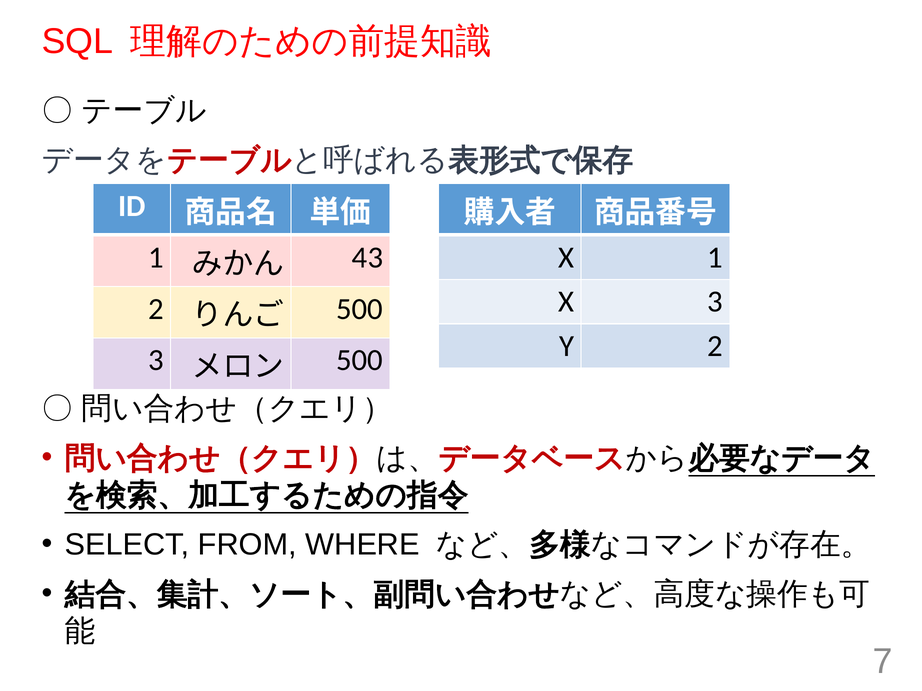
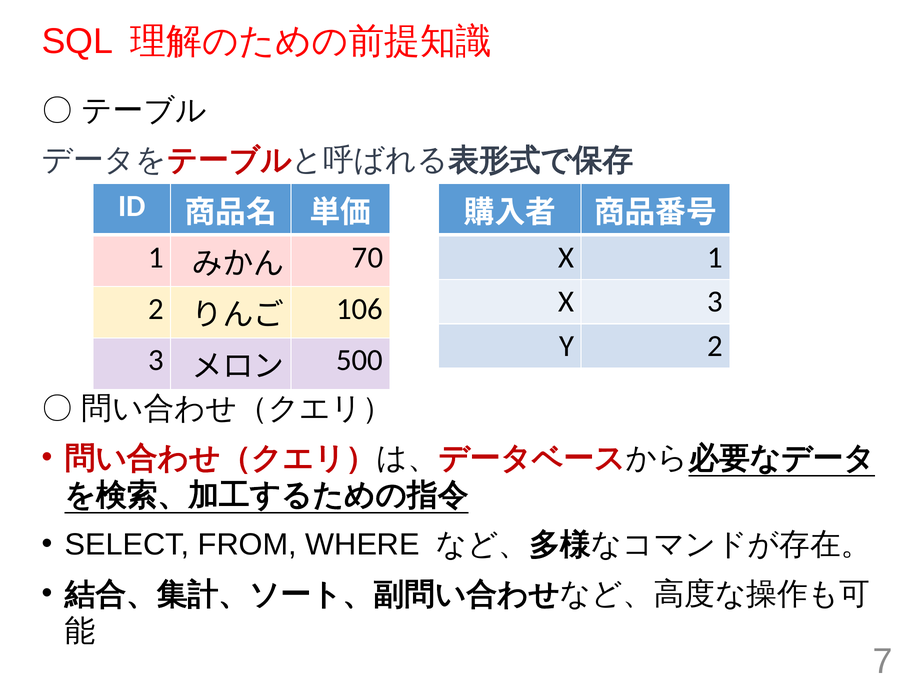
43: 43 -> 70
500 at (360, 309): 500 -> 106
